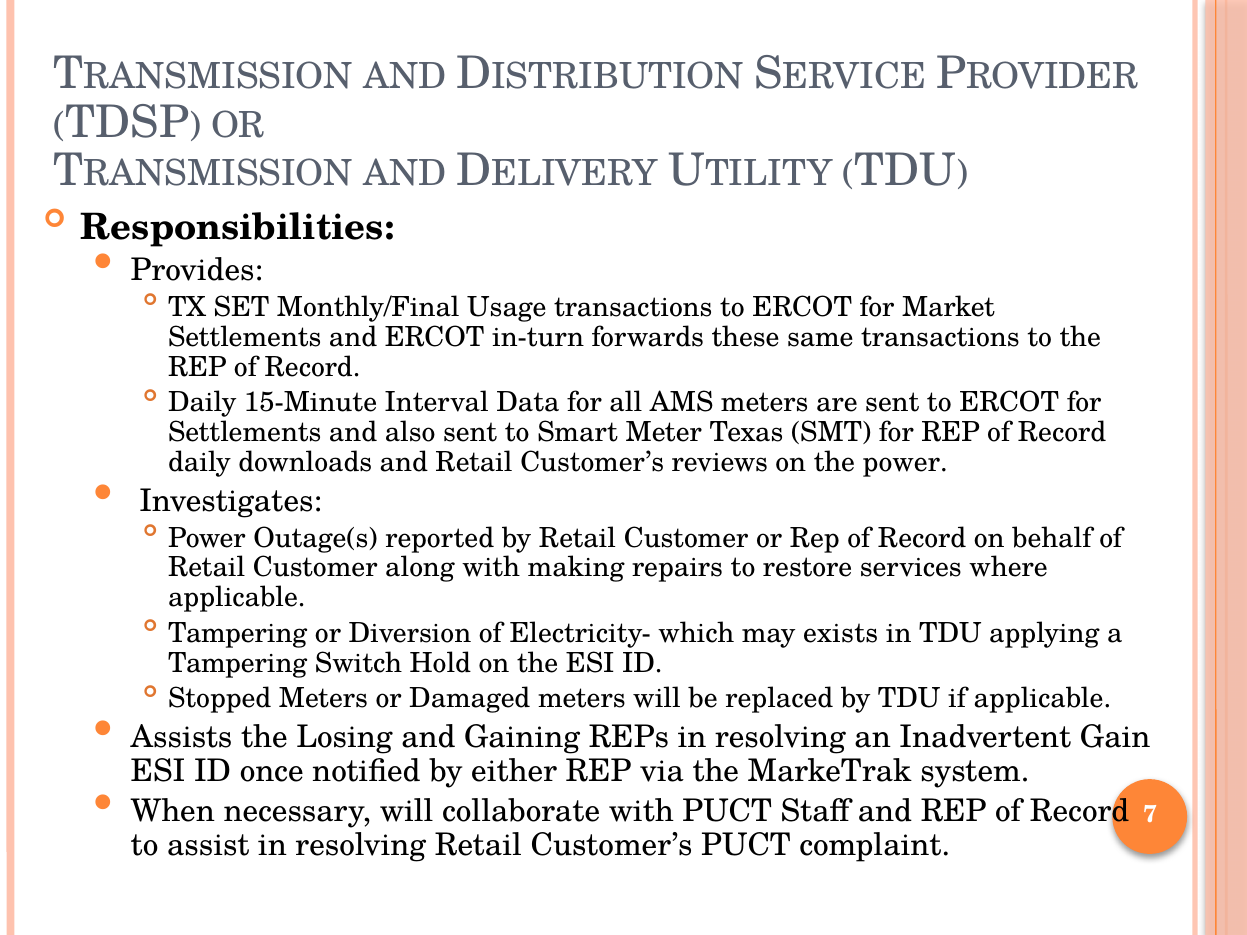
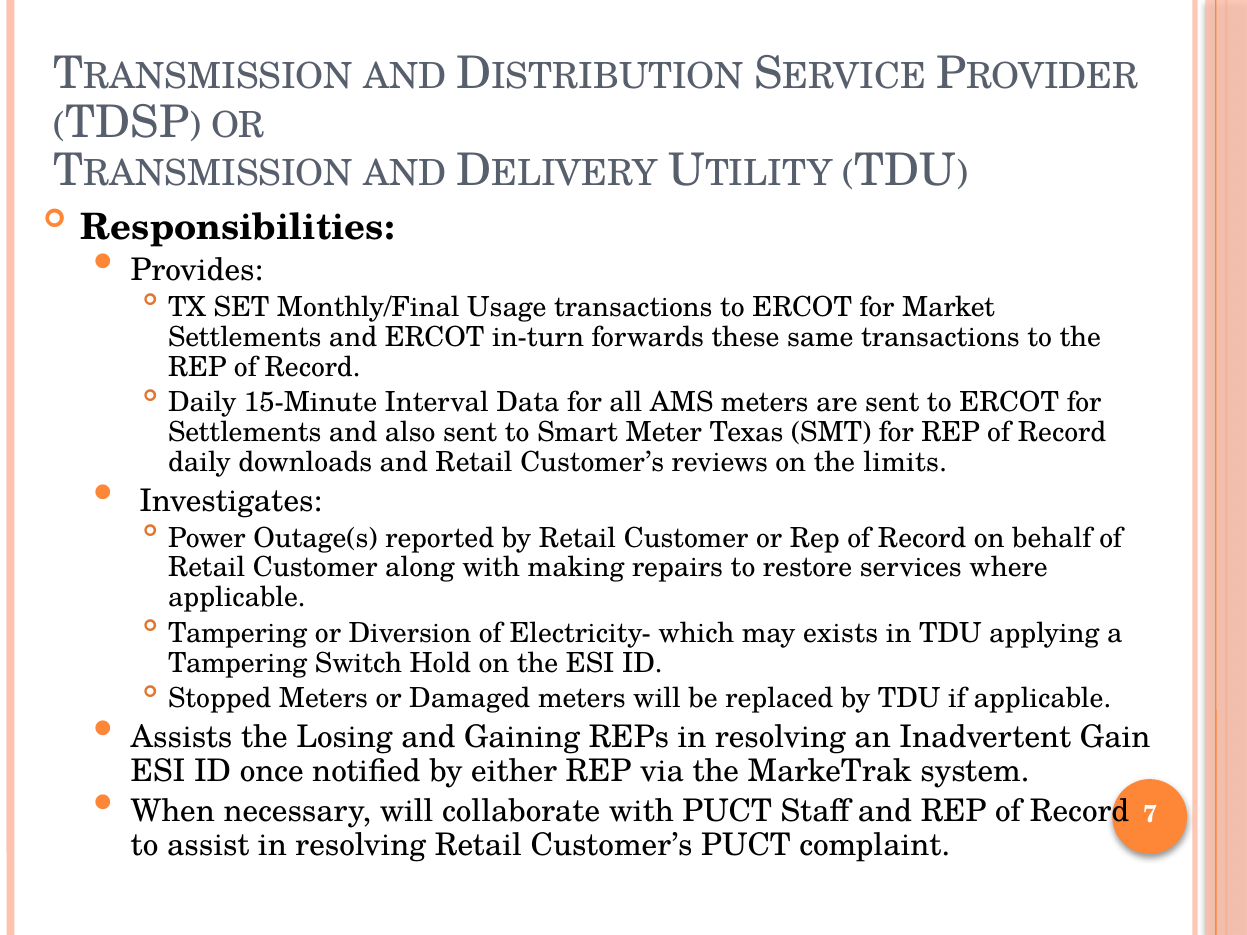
the power: power -> limits
